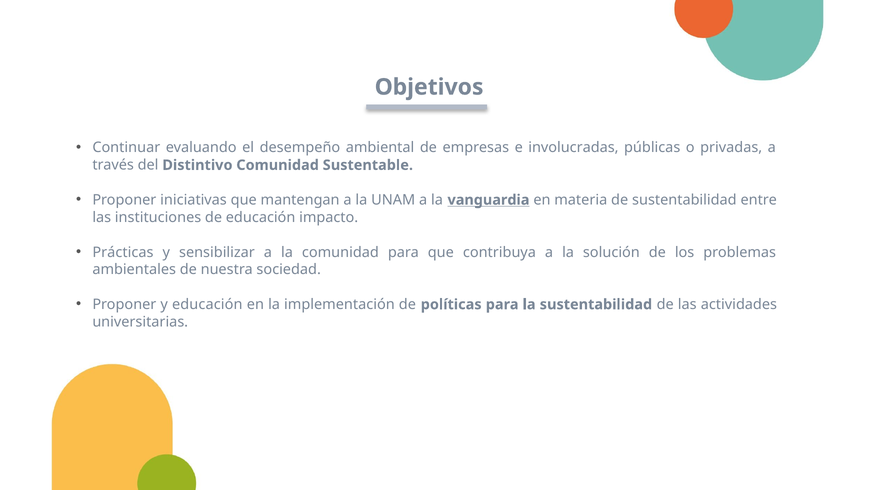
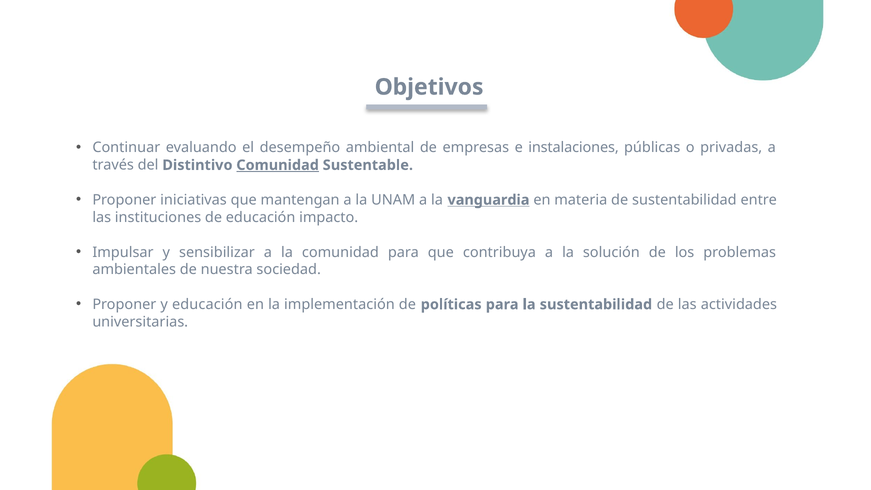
involucradas: involucradas -> instalaciones
Comunidad at (278, 165) underline: none -> present
Prácticas: Prácticas -> Impulsar
